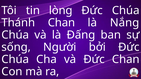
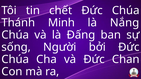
lòng: lòng -> chết
Thánh Chan: Chan -> Minh
